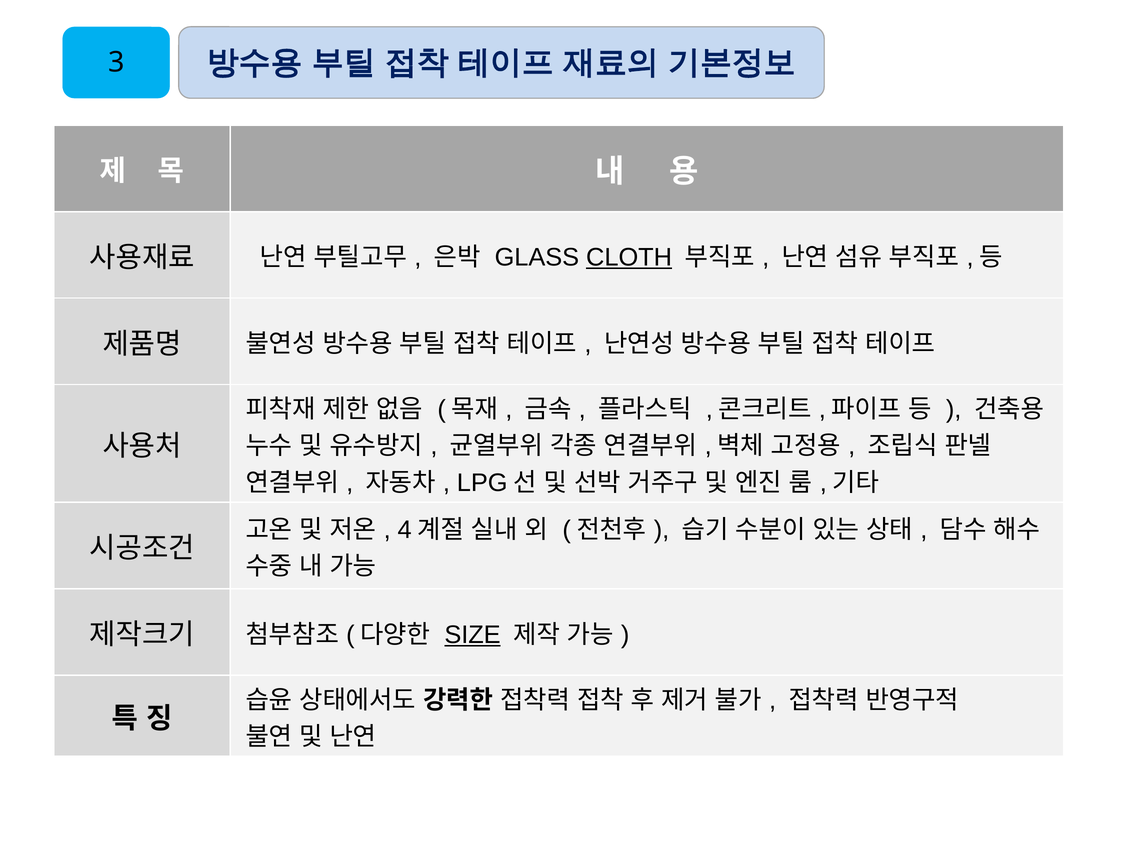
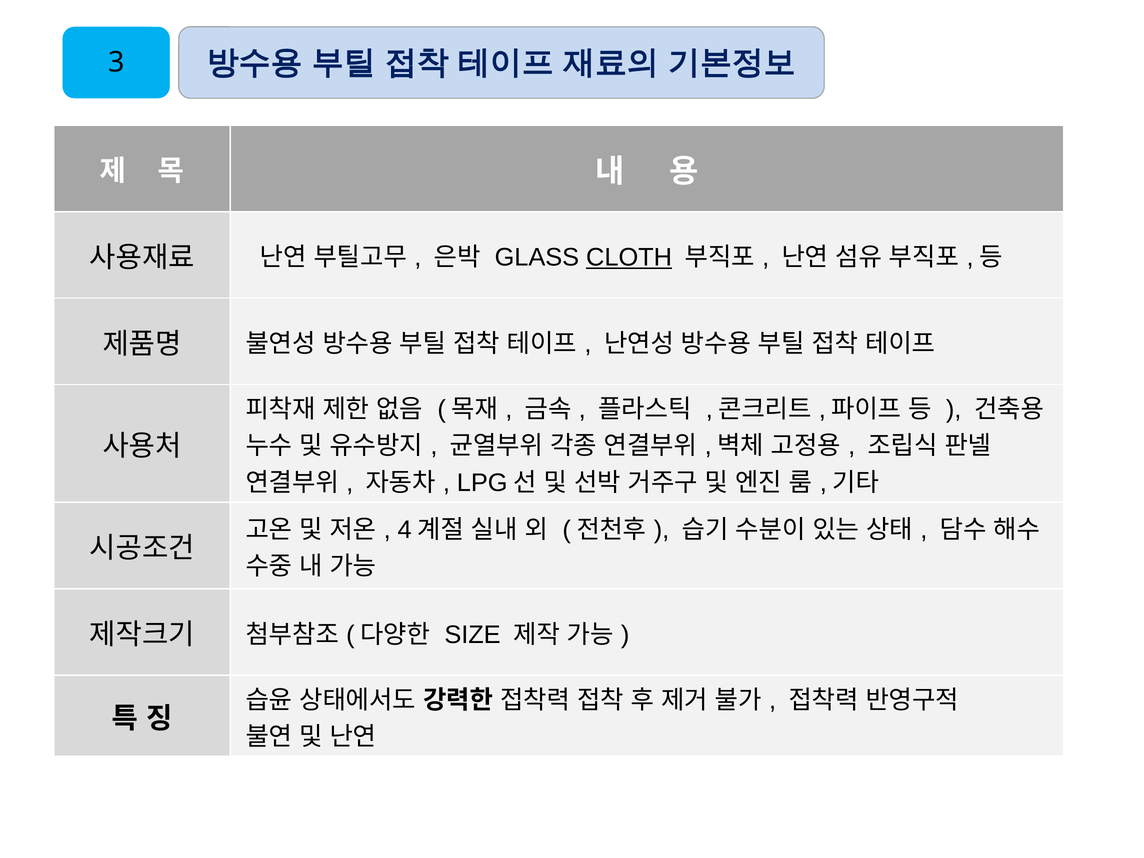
SIZE underline: present -> none
